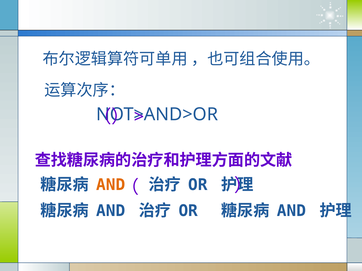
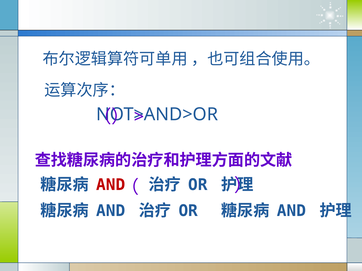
AND at (111, 185) colour: orange -> red
